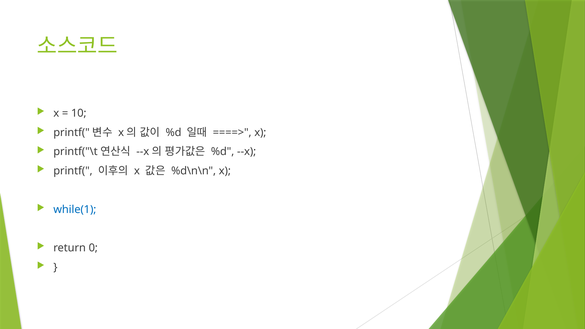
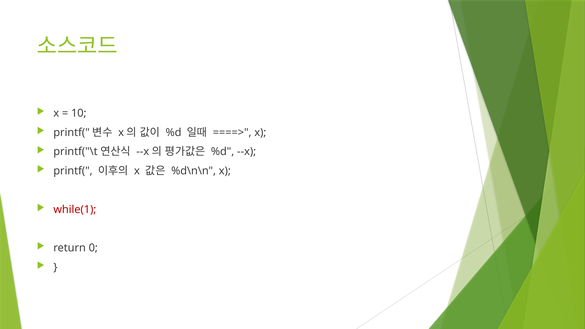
while(1 colour: blue -> red
